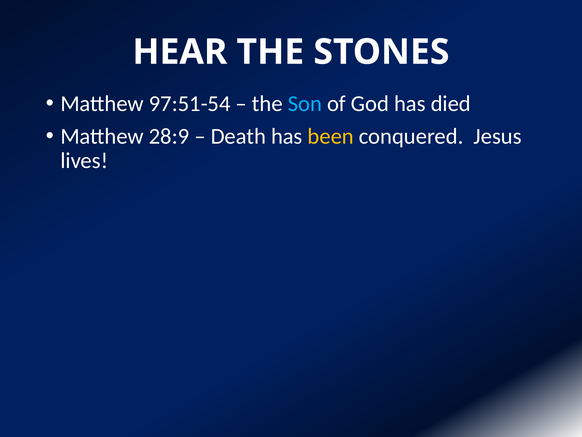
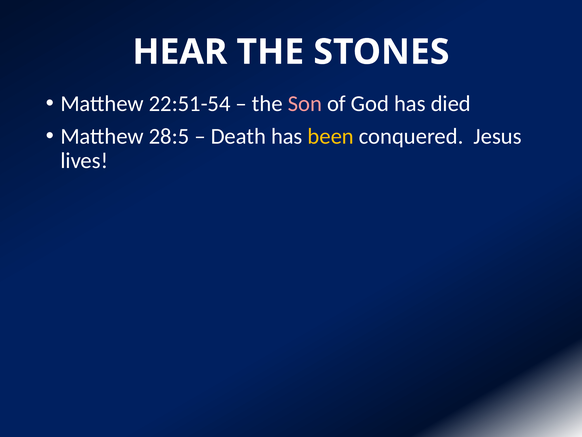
97:51-54: 97:51-54 -> 22:51-54
Son colour: light blue -> pink
28:9: 28:9 -> 28:5
